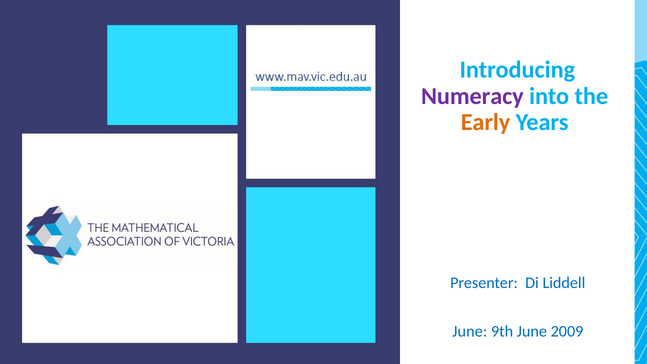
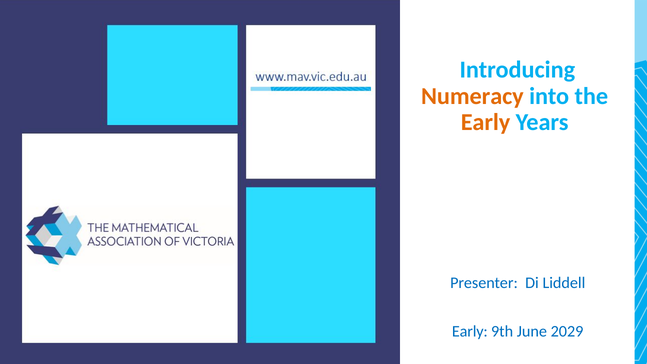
Numeracy colour: purple -> orange
June at (470, 332): June -> Early
2009: 2009 -> 2029
